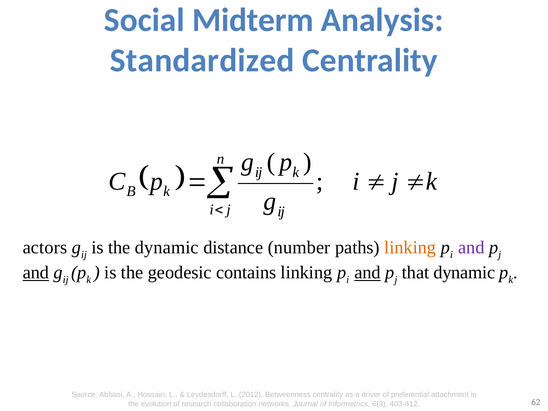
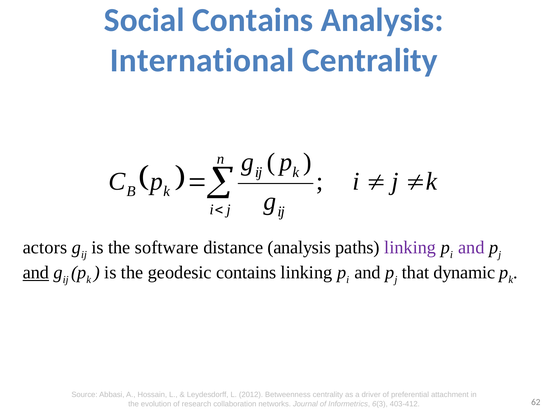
Social Midterm: Midterm -> Contains
Standardized: Standardized -> International
the dynamic: dynamic -> software
distance number: number -> analysis
linking at (410, 248) colour: orange -> purple
and at (368, 273) underline: present -> none
